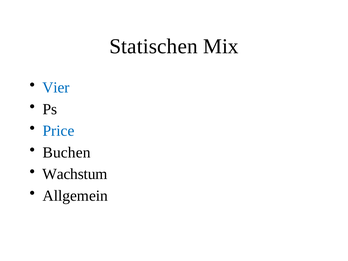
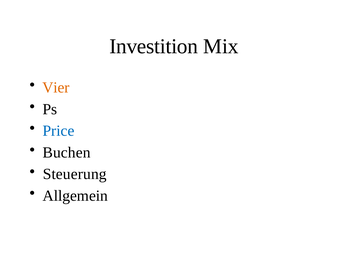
Statischen: Statischen -> Investition
Vier colour: blue -> orange
Wachstum: Wachstum -> Steuerung
